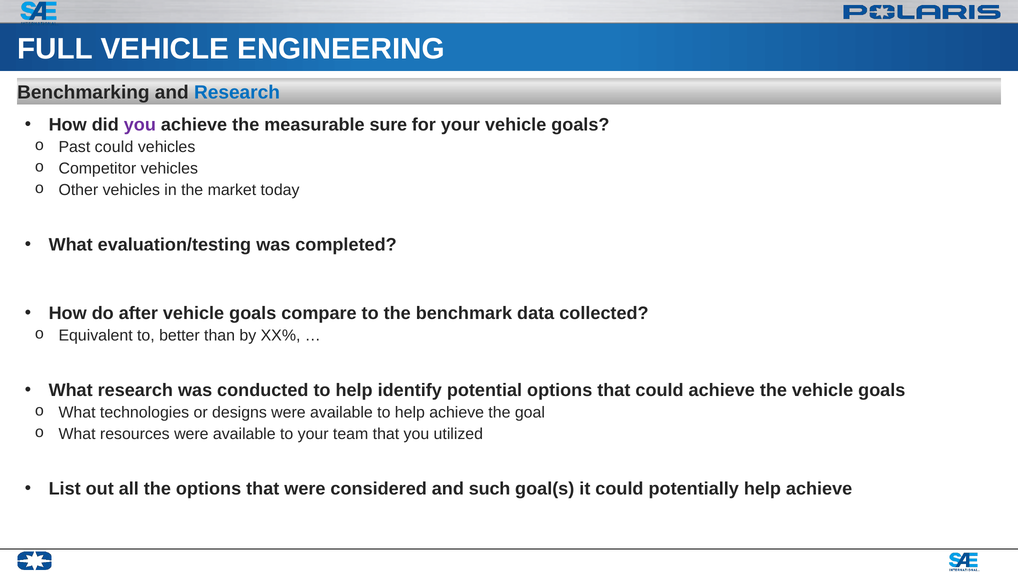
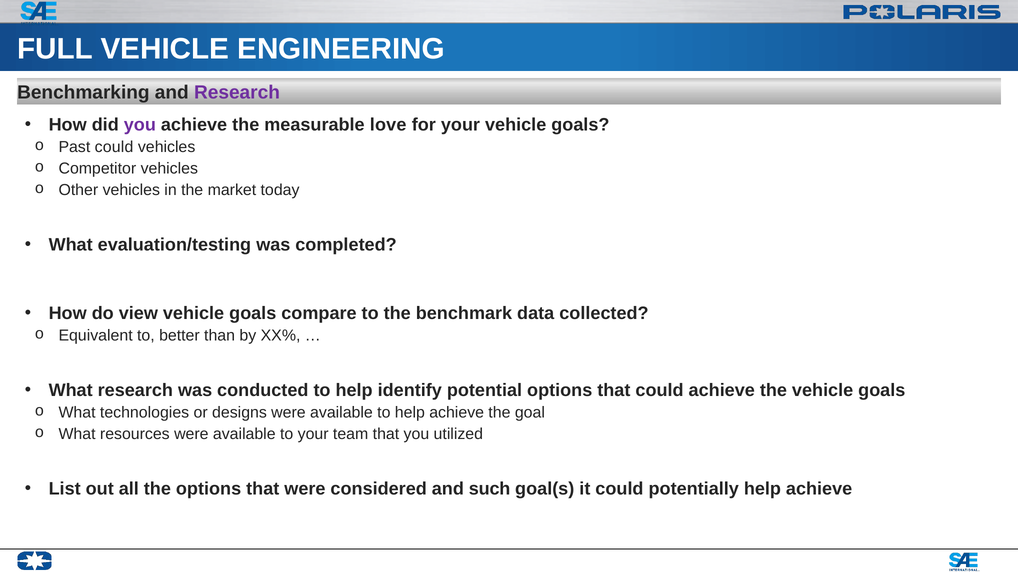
Research at (237, 93) colour: blue -> purple
sure: sure -> love
after: after -> view
